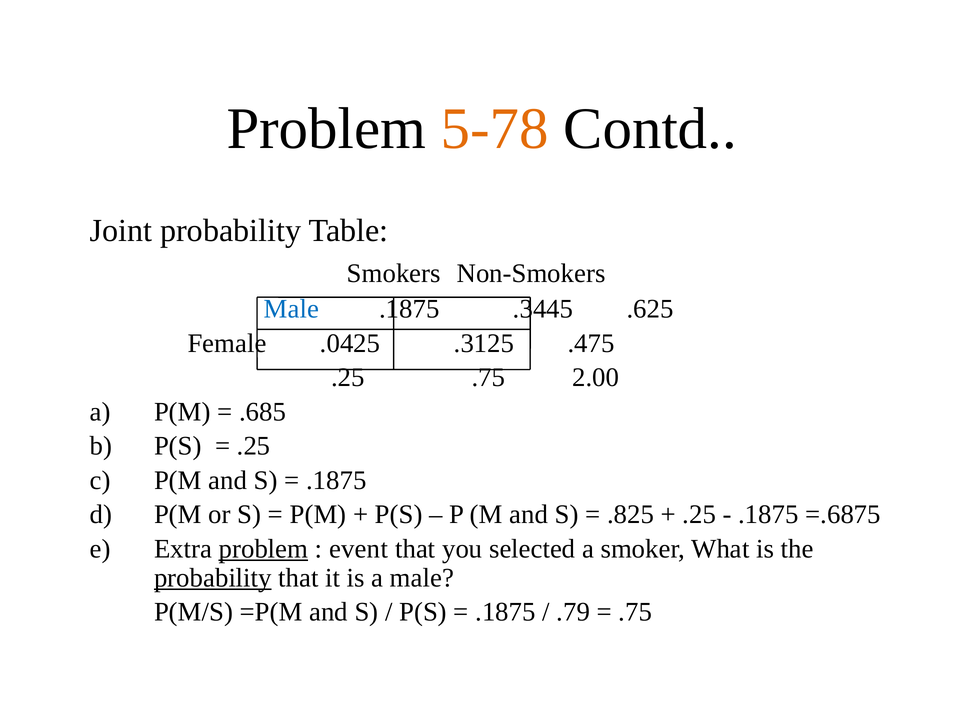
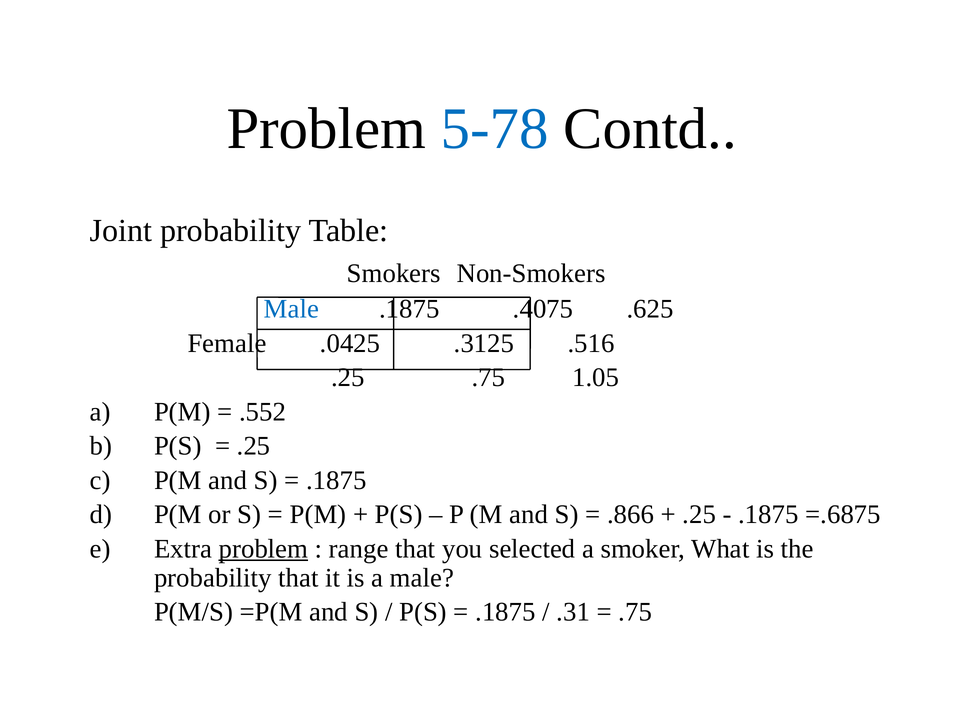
5-78 colour: orange -> blue
.3445: .3445 -> .4075
.475: .475 -> .516
2.00: 2.00 -> 1.05
.685: .685 -> .552
.825: .825 -> .866
event: event -> range
probability at (213, 578) underline: present -> none
.79: .79 -> .31
